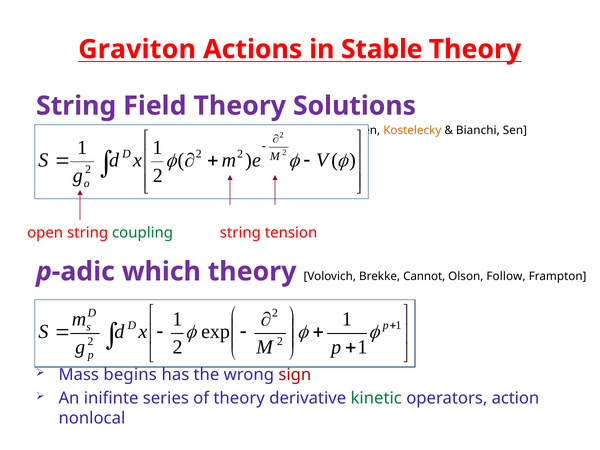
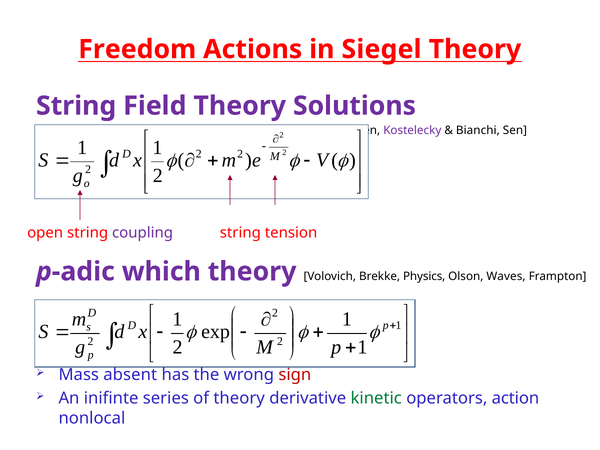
Graviton: Graviton -> Freedom
Stable: Stable -> Siegel
Kostelecky colour: orange -> purple
coupling colour: green -> purple
Cannot: Cannot -> Physics
Follow: Follow -> Waves
begins: begins -> absent
